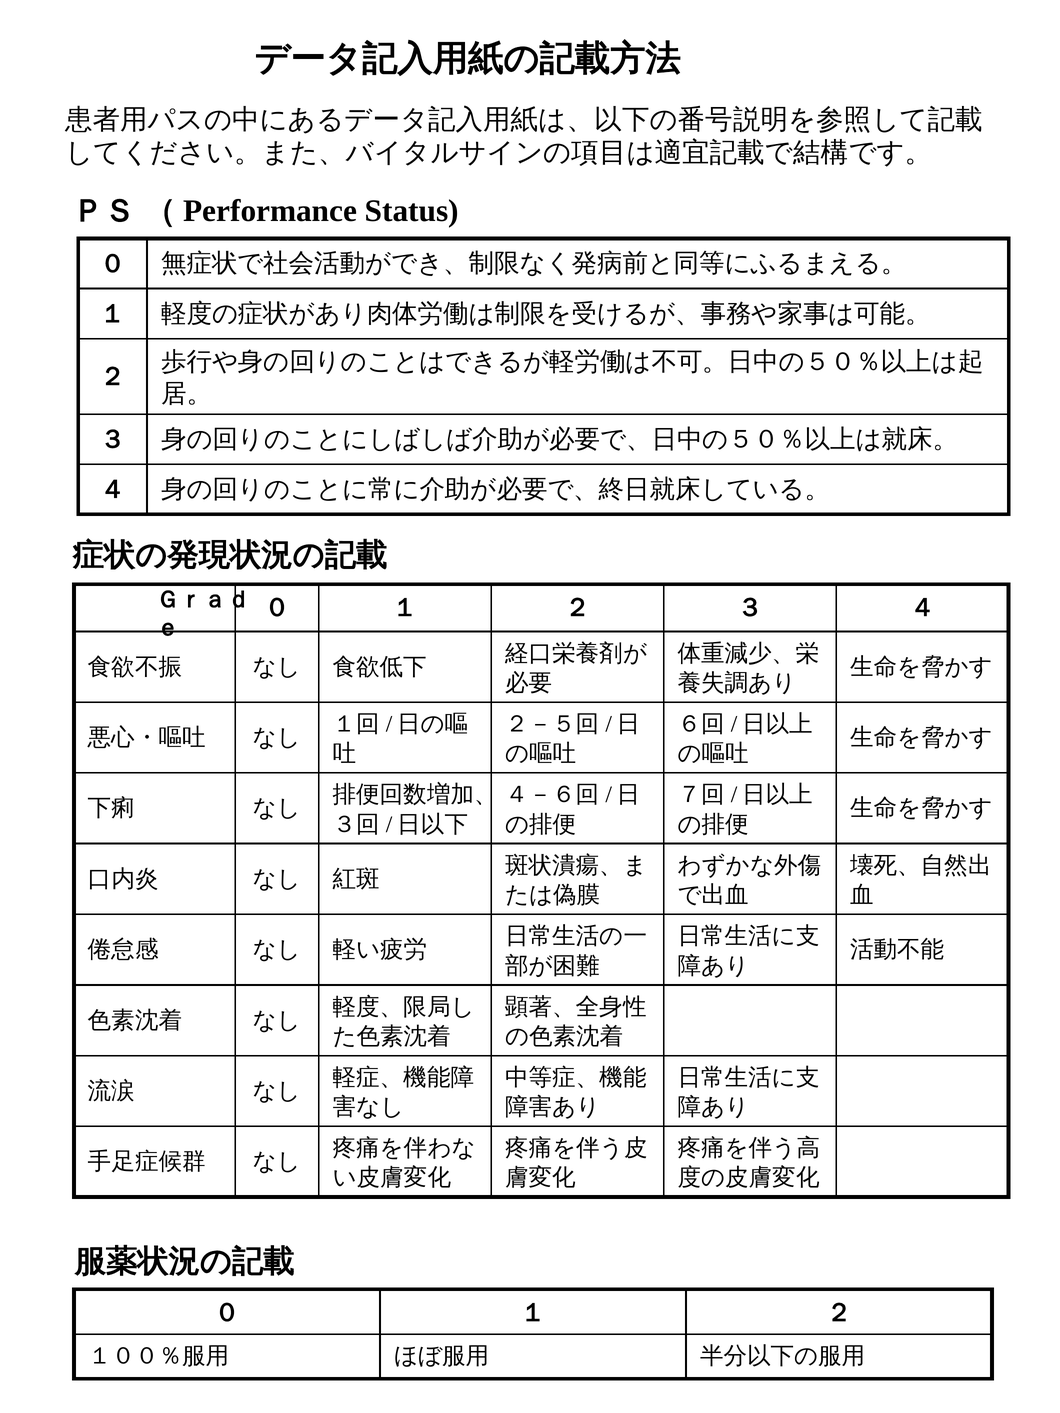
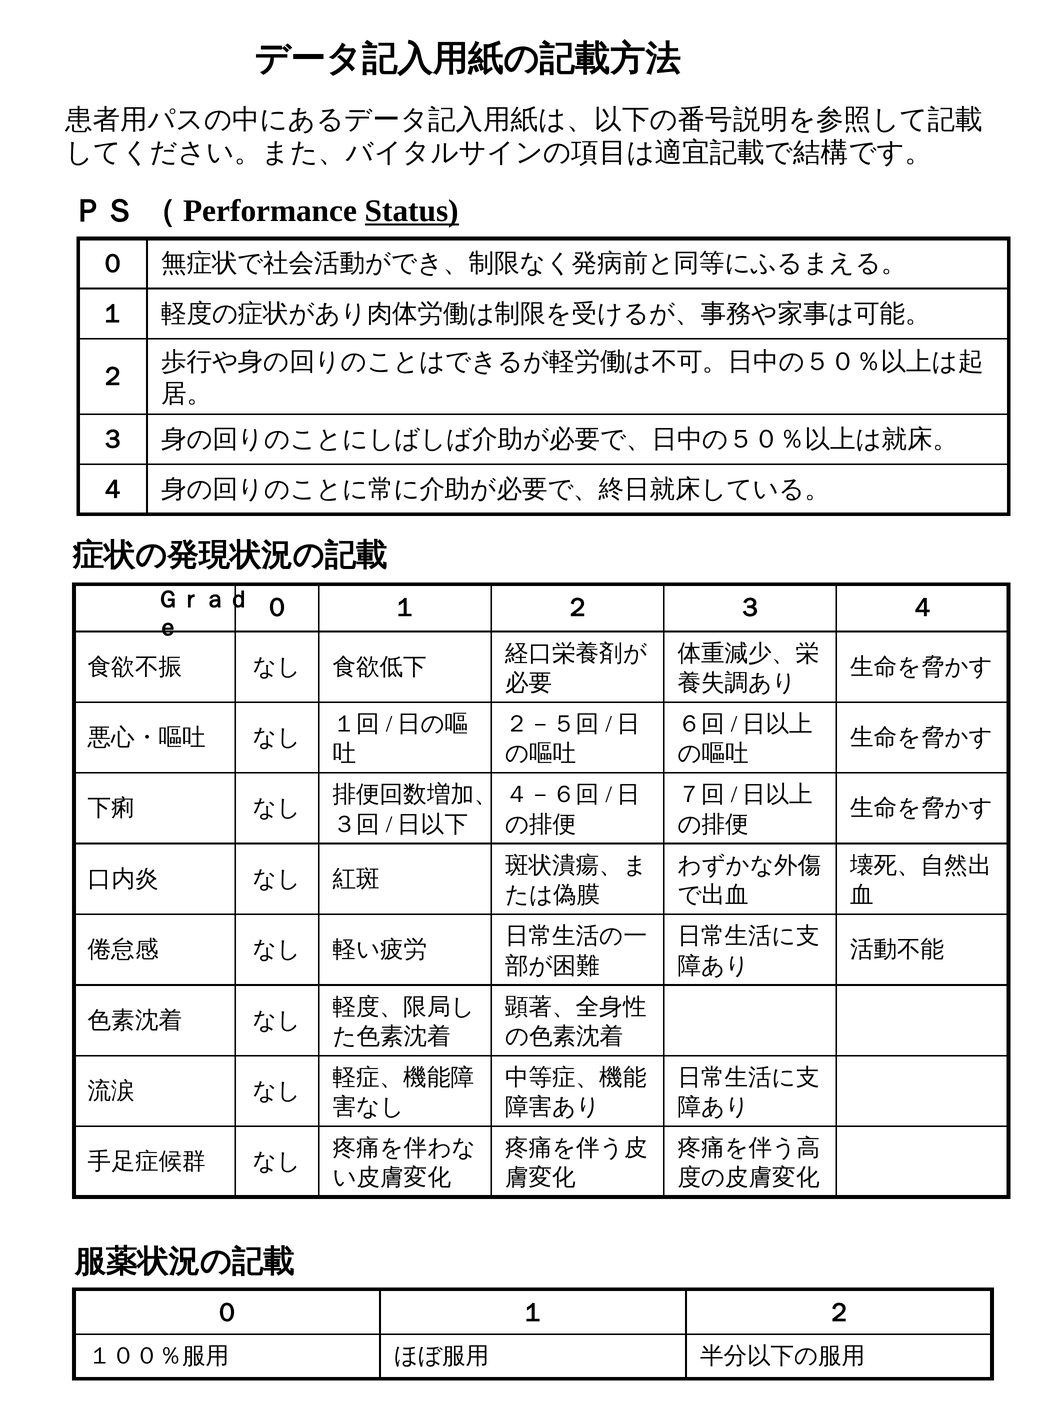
Status underline: none -> present
